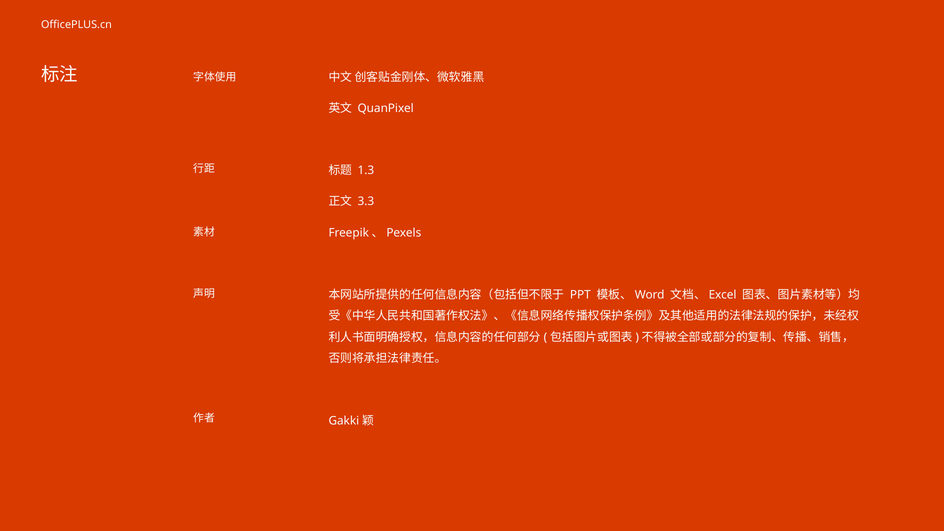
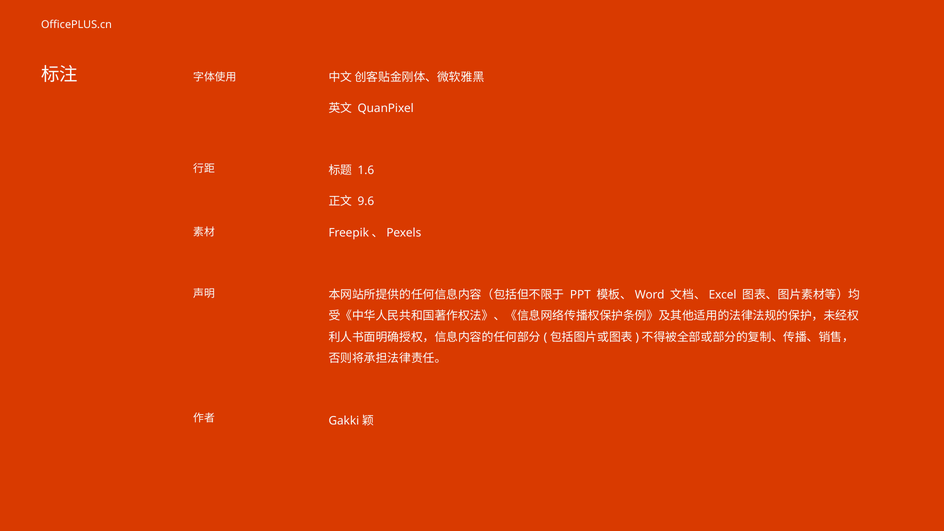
1.3: 1.3 -> 1.6
3.3: 3.3 -> 9.6
